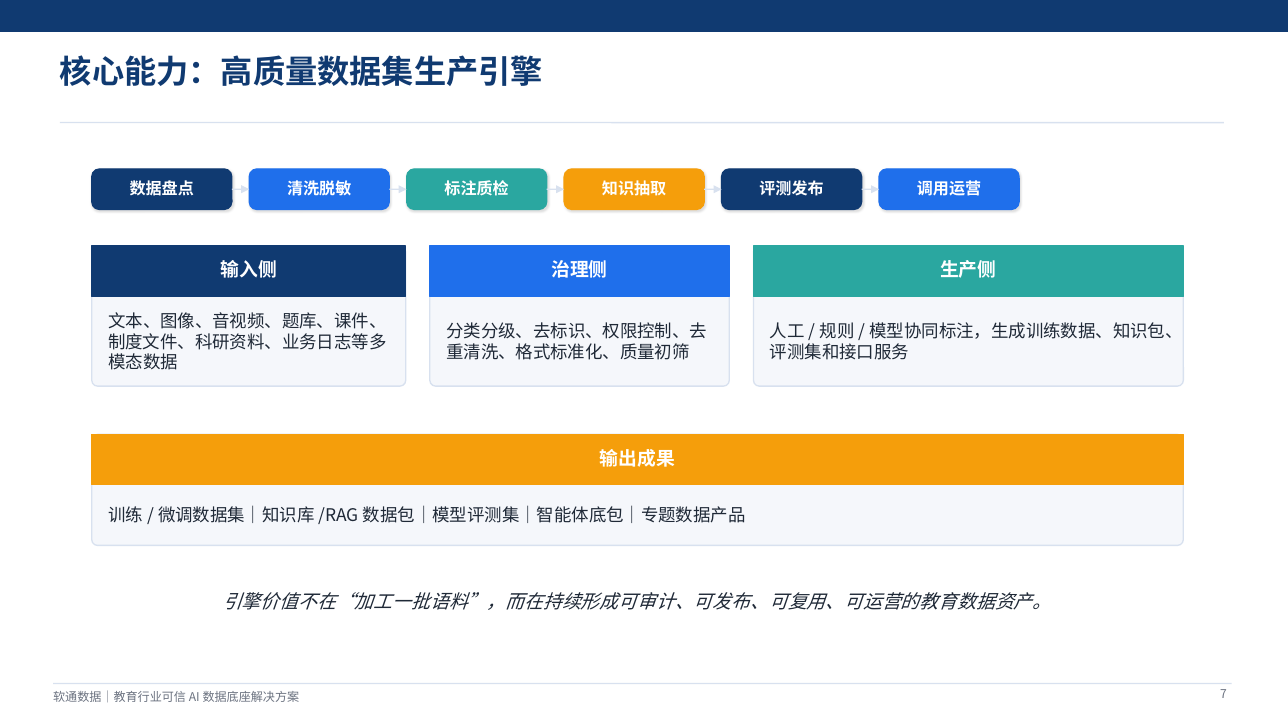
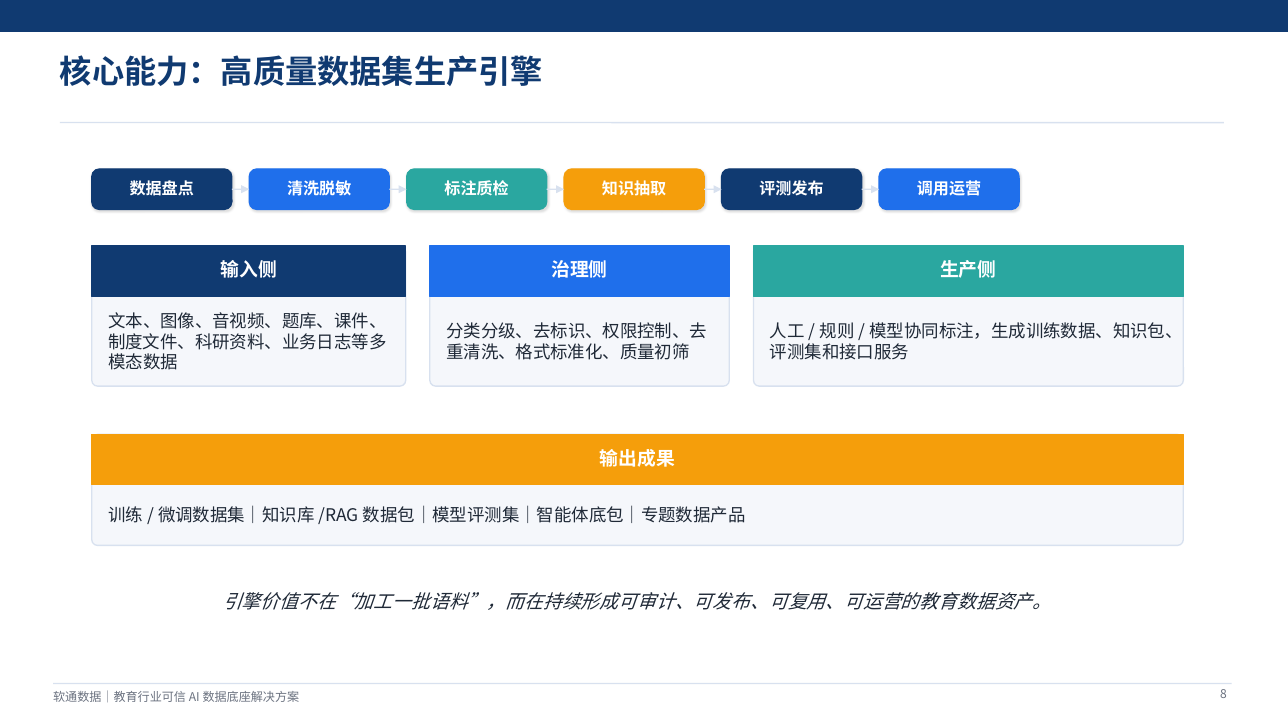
7: 7 -> 8
